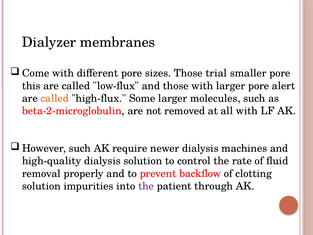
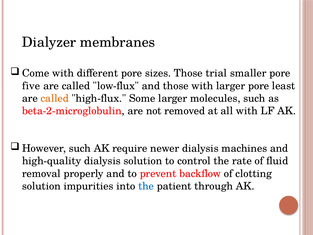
this: this -> five
alert: alert -> least
the at (146, 186) colour: purple -> blue
